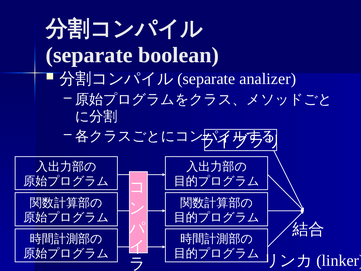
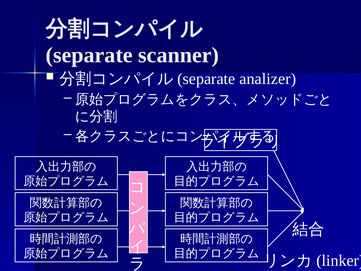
boolean: boolean -> scanner
